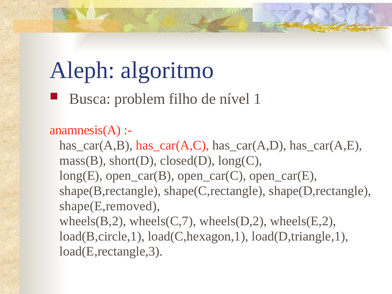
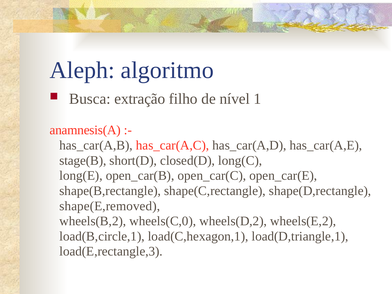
problem: problem -> extração
mass(B: mass(B -> stage(B
wheels(C,7: wheels(C,7 -> wheels(C,0
